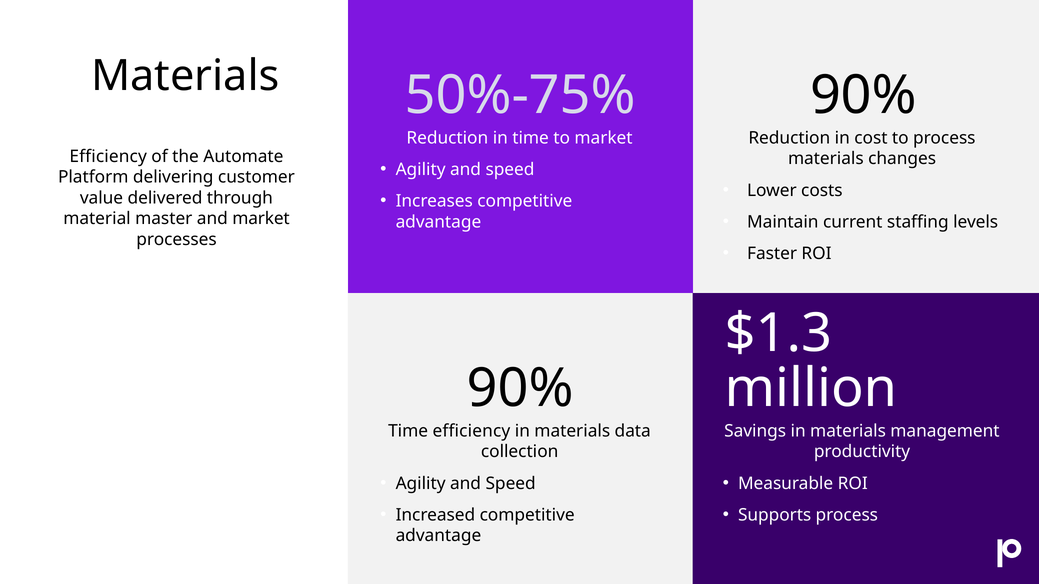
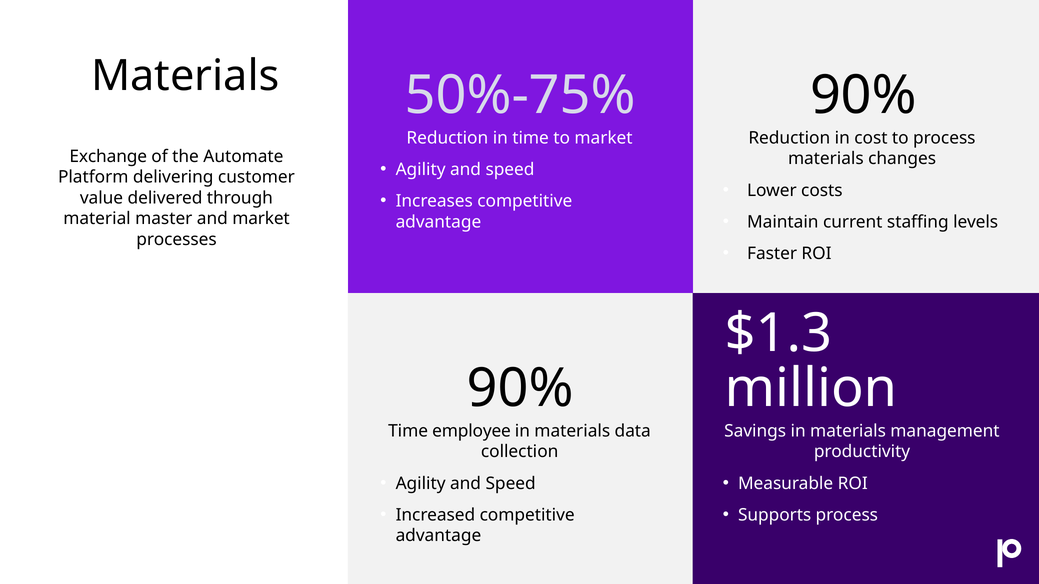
Efficiency at (108, 156): Efficiency -> Exchange
Time efficiency: efficiency -> employee
